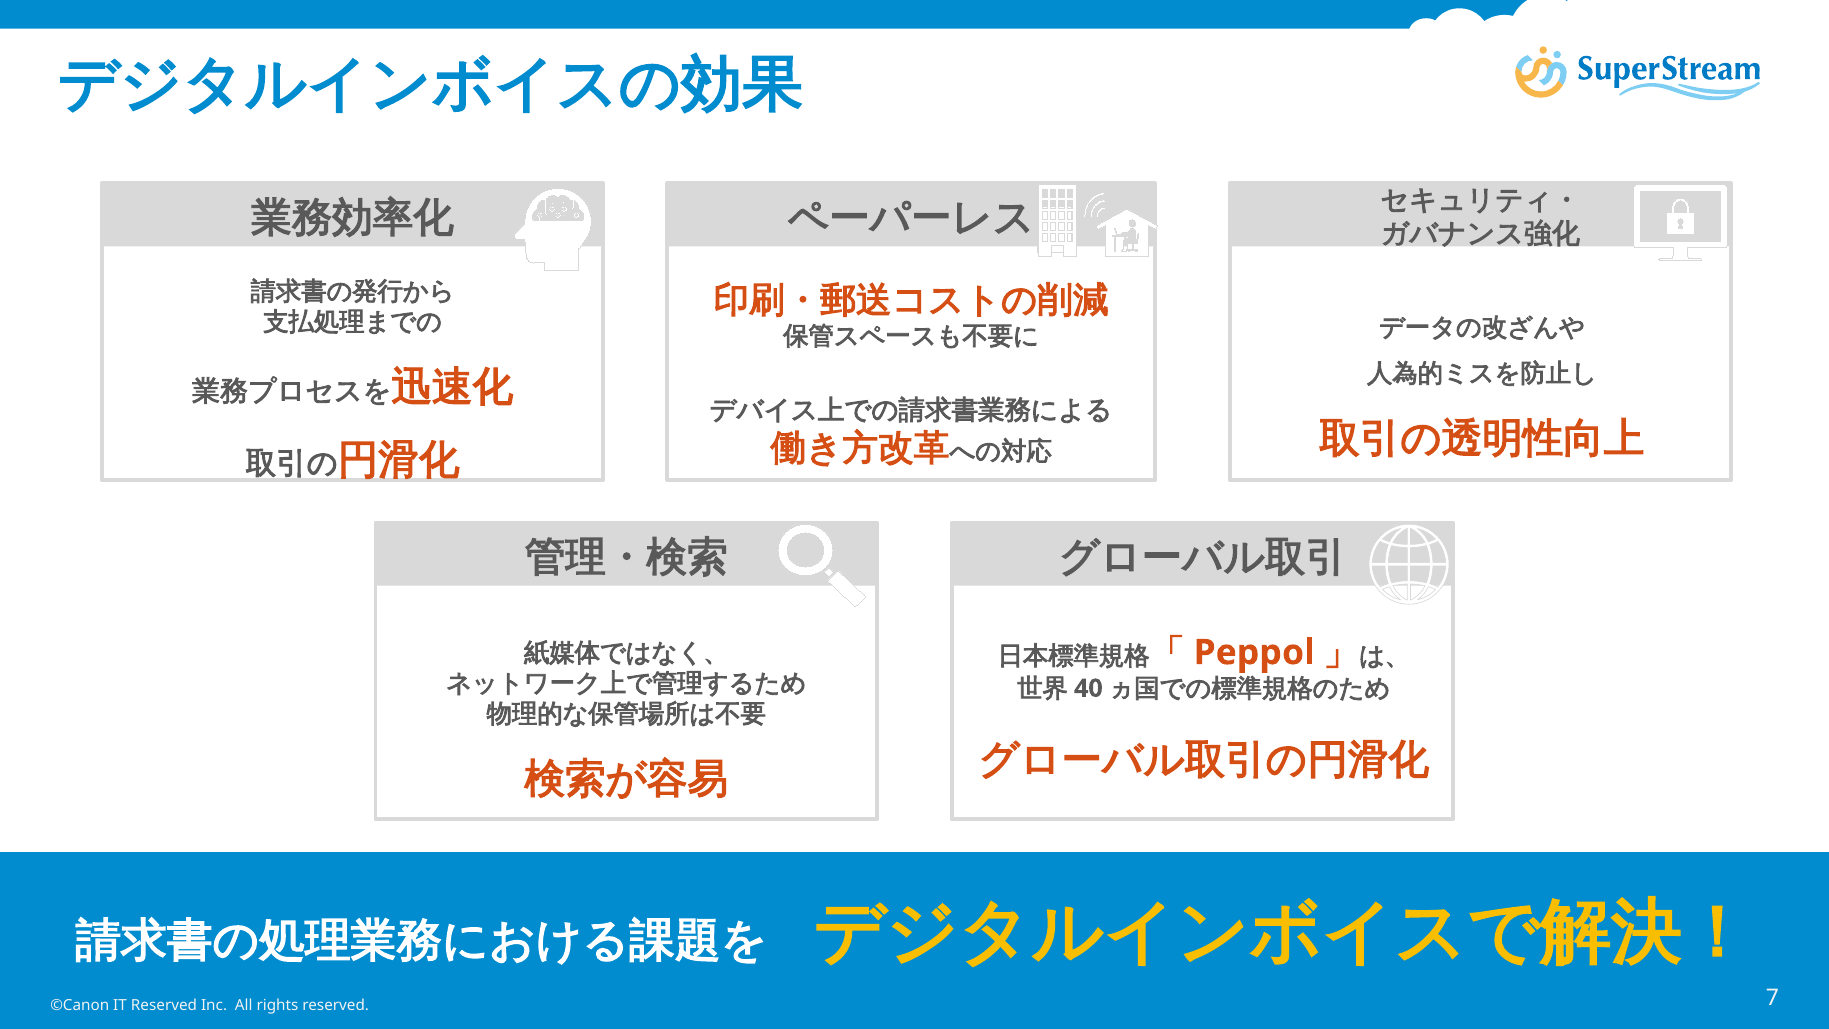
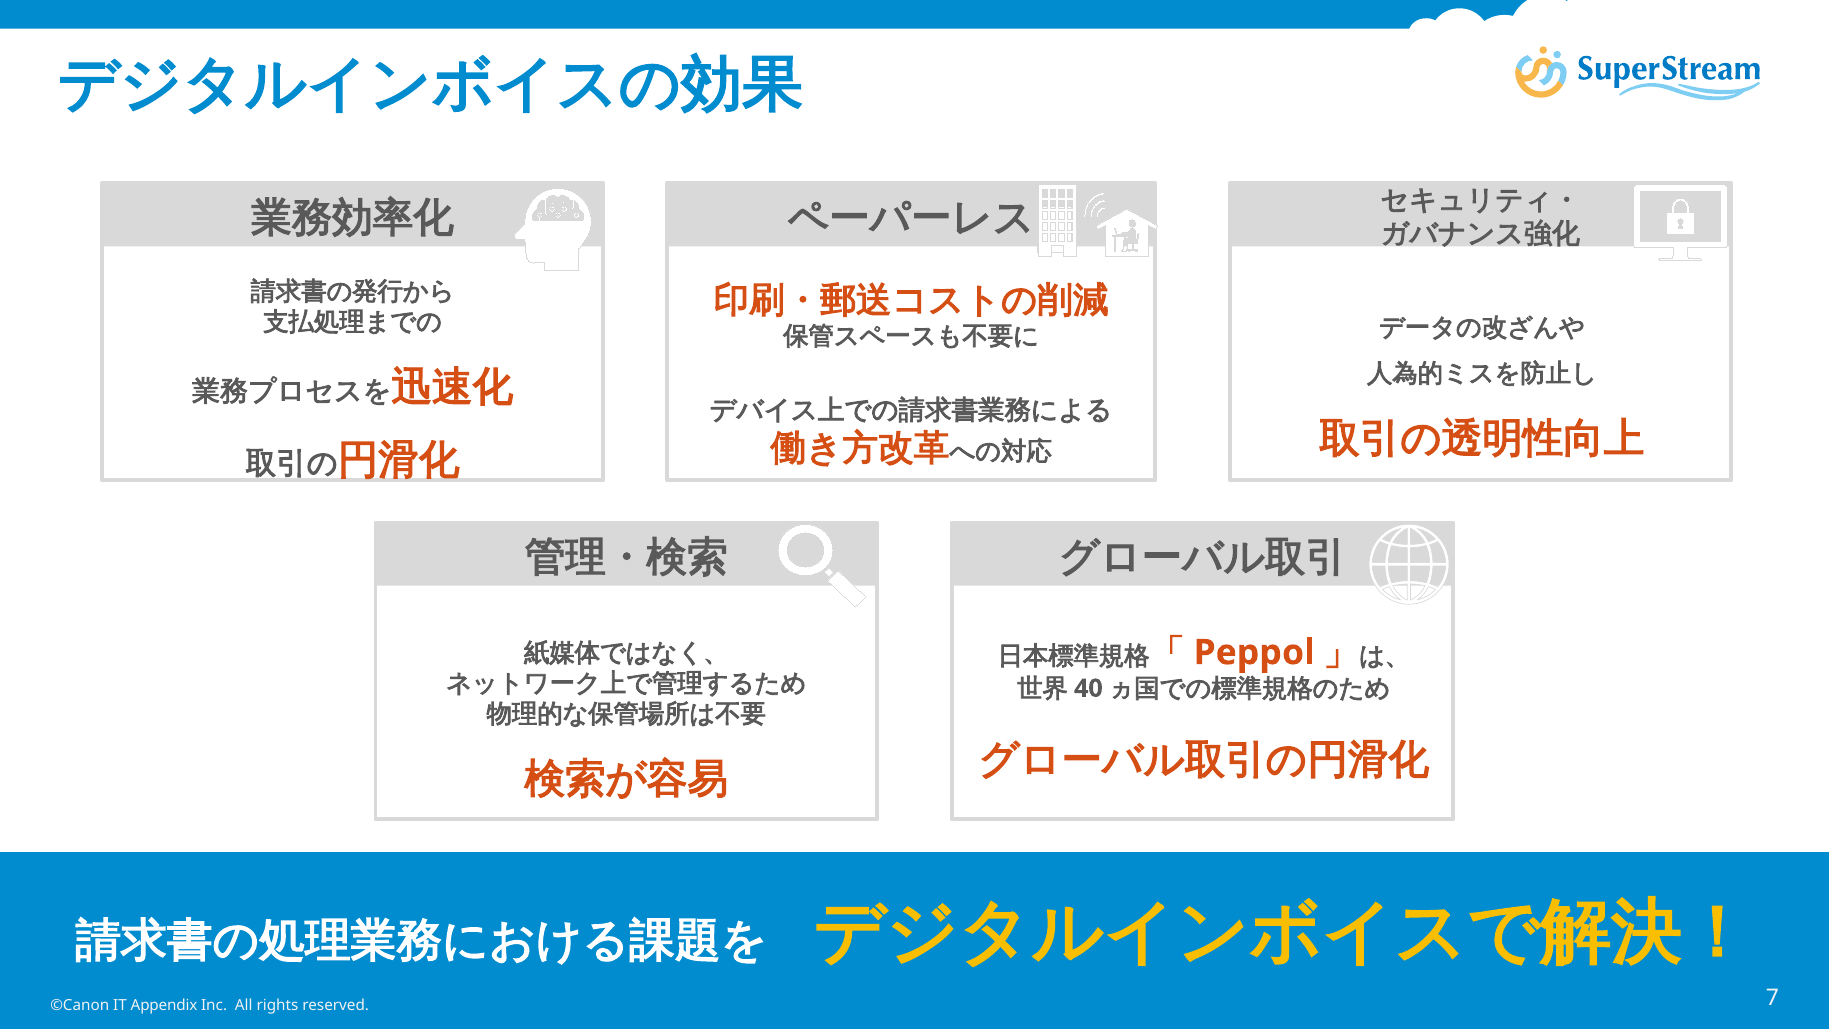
IT Reserved: Reserved -> Appendix
